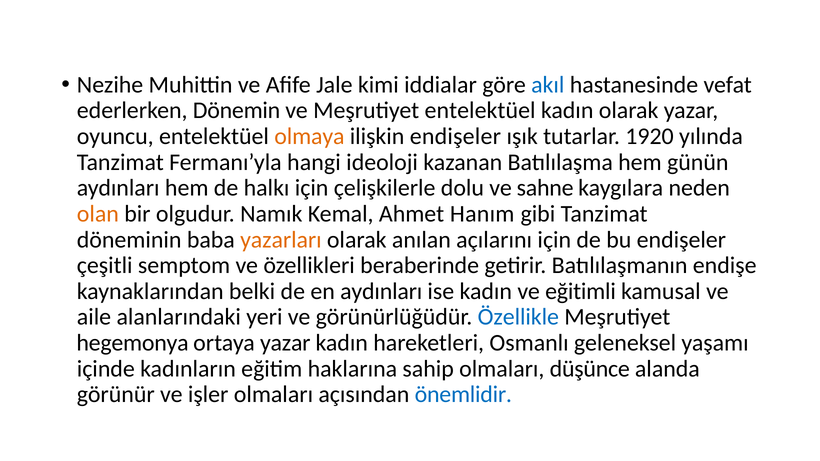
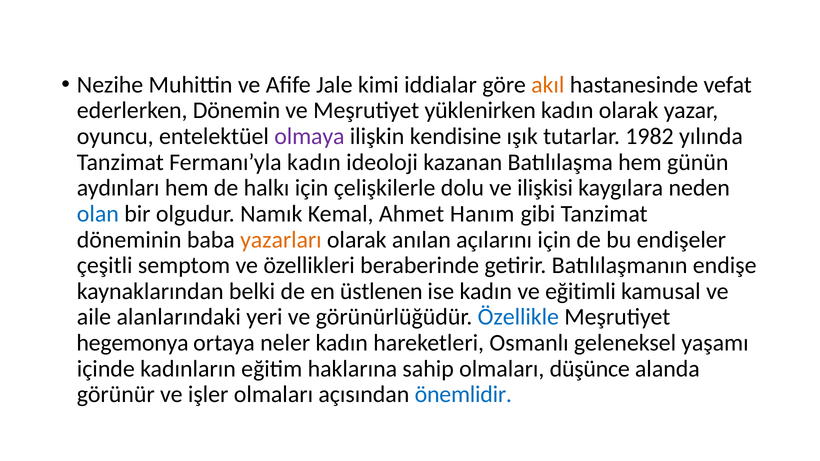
akıl colour: blue -> orange
Meşrutiyet entelektüel: entelektüel -> yüklenirken
olmaya colour: orange -> purple
ilişkin endişeler: endişeler -> kendisine
1920: 1920 -> 1982
Fermanı’yla hangi: hangi -> kadın
sahne: sahne -> ilişkisi
olan colour: orange -> blue
en aydınları: aydınları -> üstlenen
ortaya yazar: yazar -> neler
